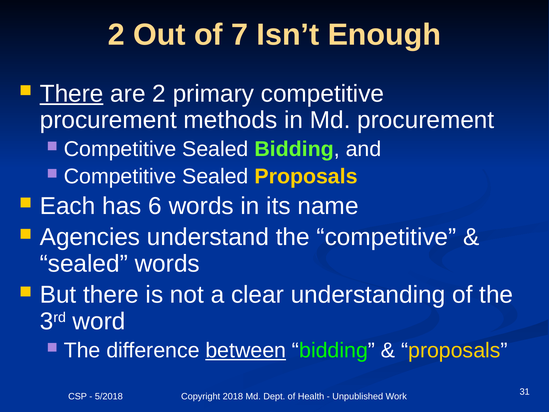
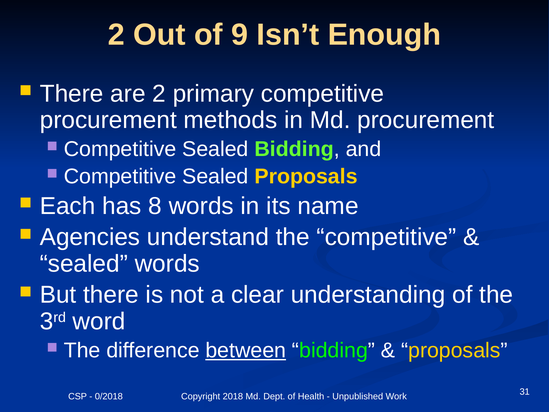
7: 7 -> 9
There at (72, 94) underline: present -> none
6: 6 -> 8
5/2018: 5/2018 -> 0/2018
